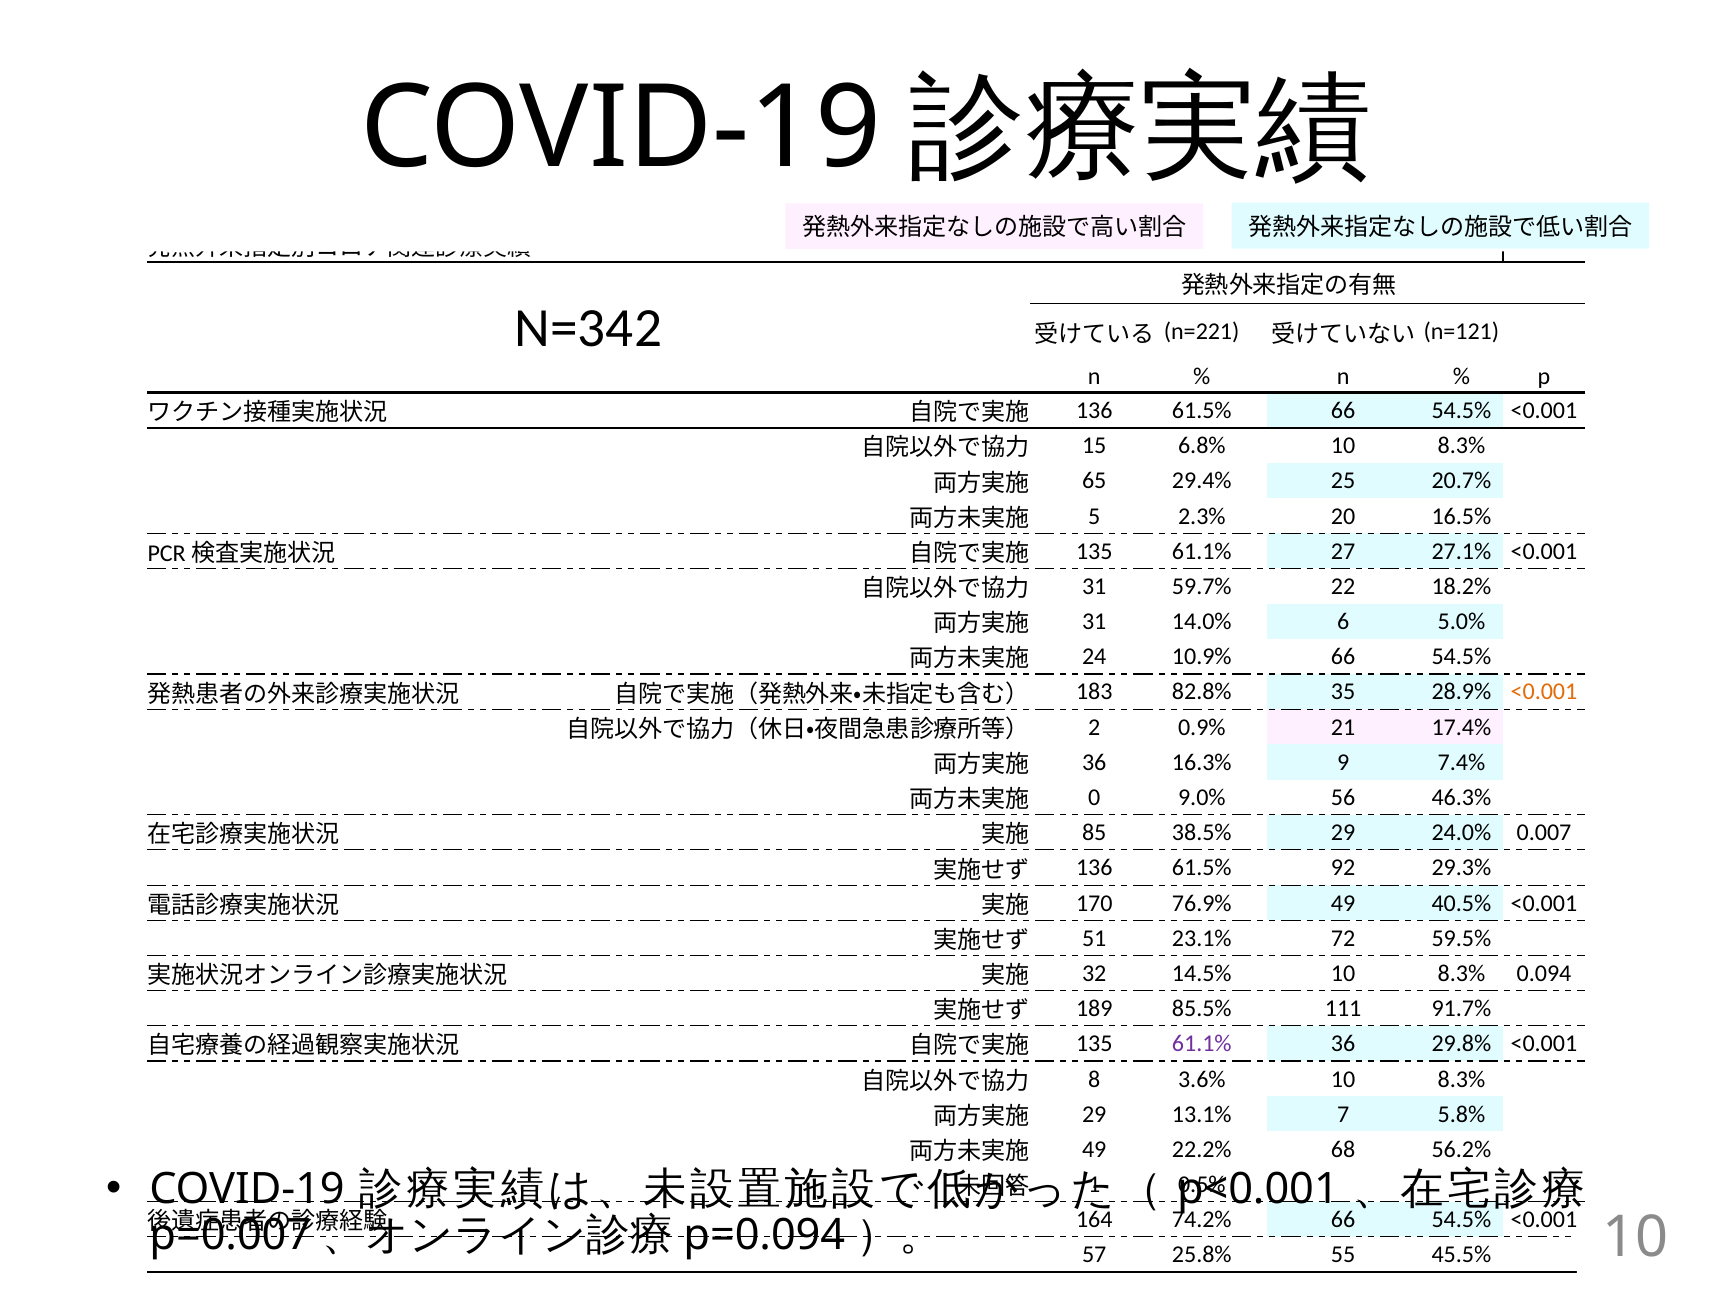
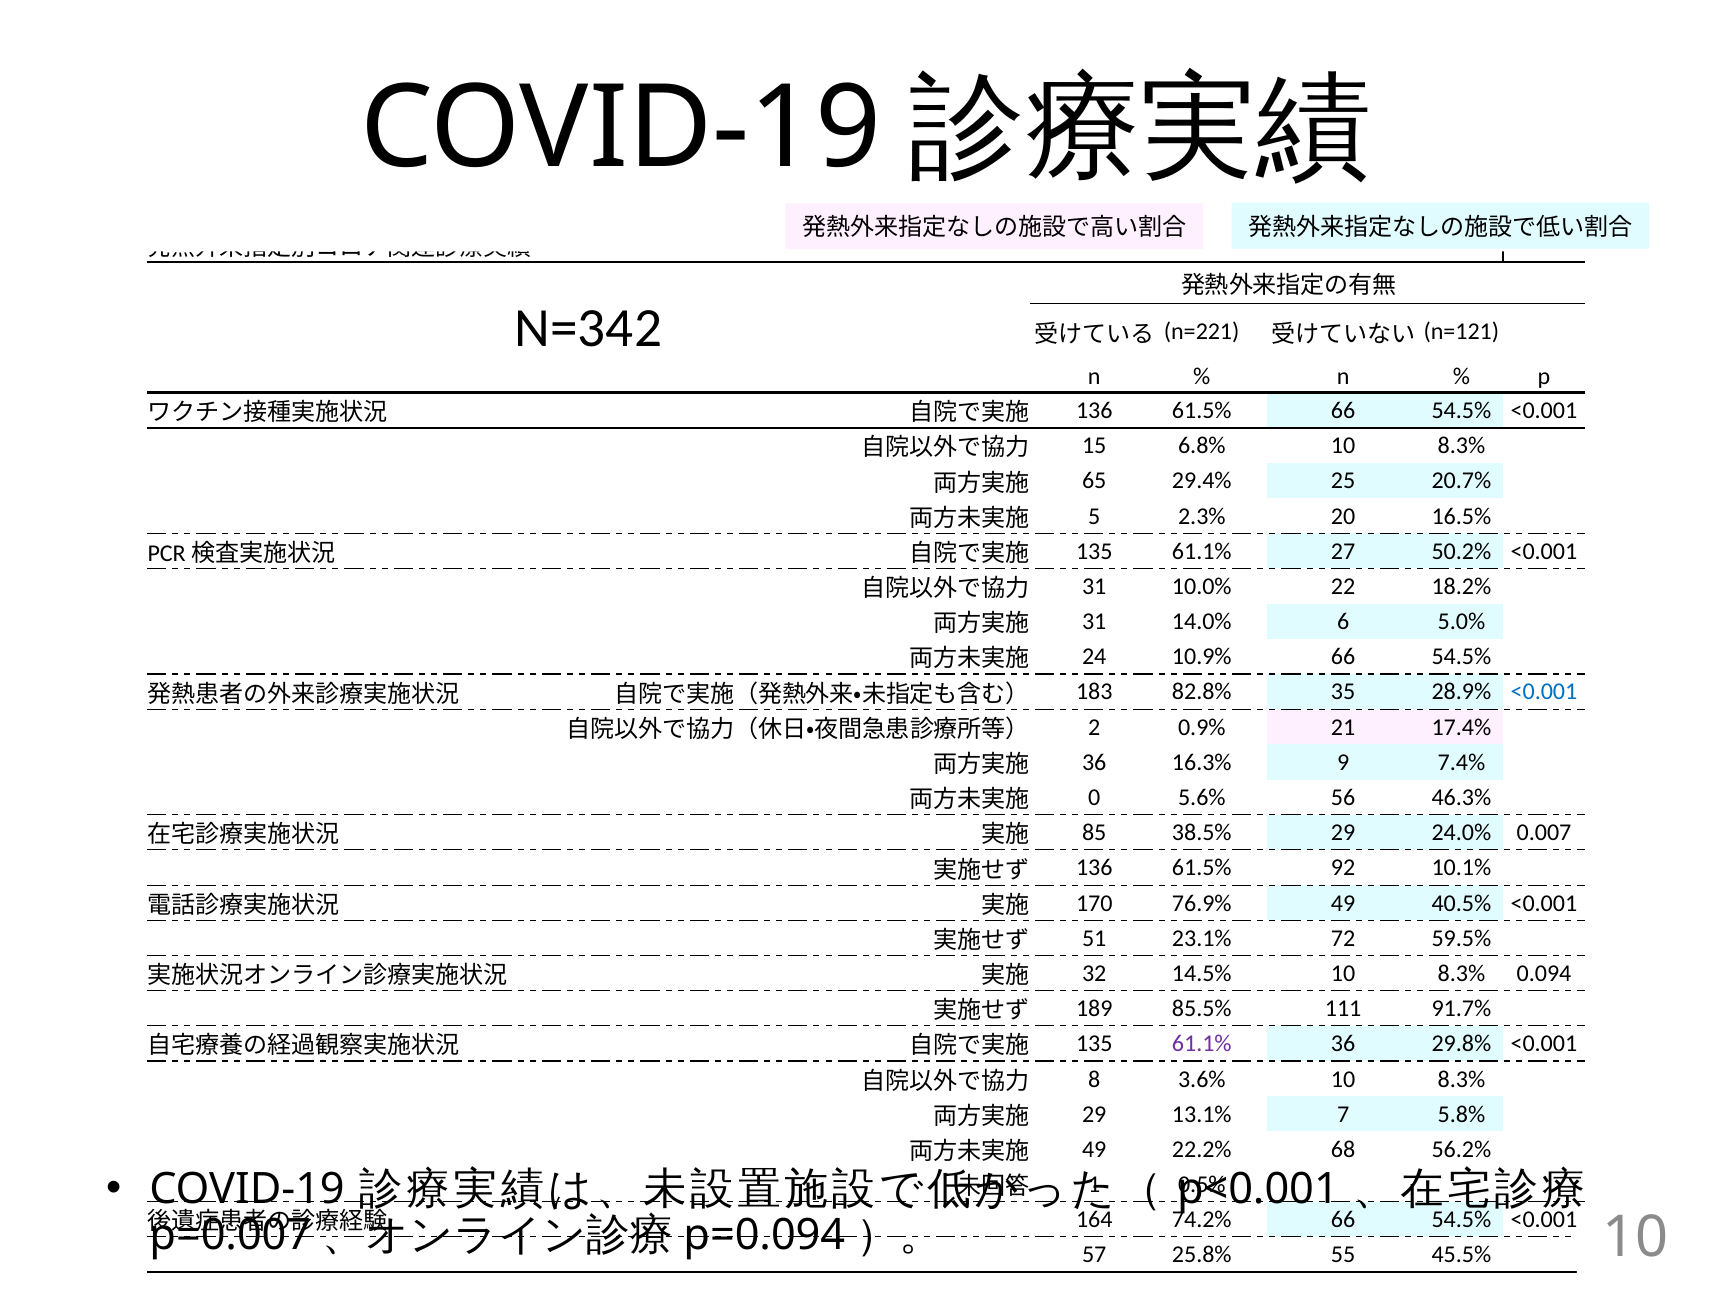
27.1%: 27.1% -> 50.2%
59.7%: 59.7% -> 10.0%
<0.001 at (1544, 692) colour: orange -> blue
9.0%: 9.0% -> 5.6%
29.3%: 29.3% -> 10.1%
